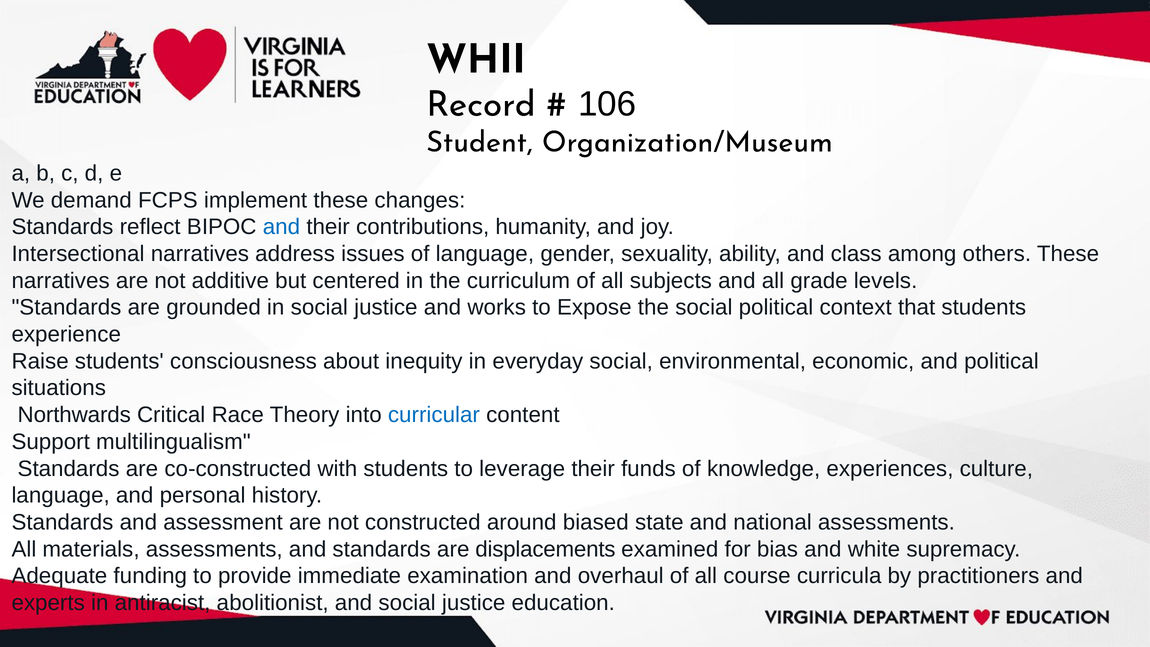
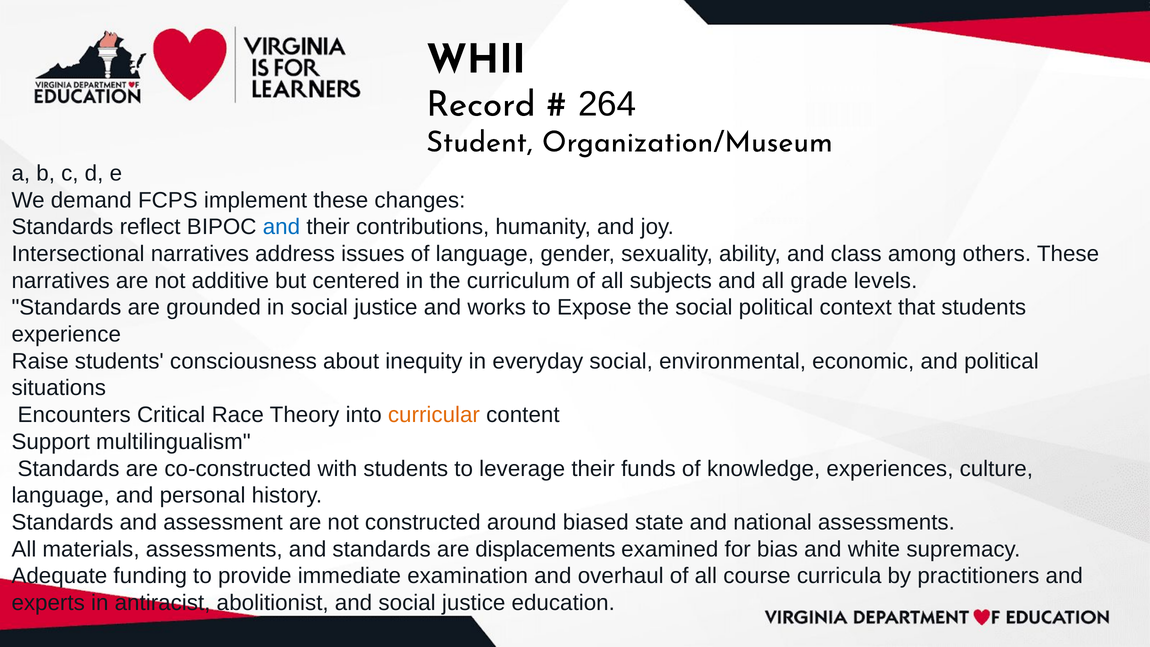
106: 106 -> 264
Northwards: Northwards -> Encounters
curricular colour: blue -> orange
